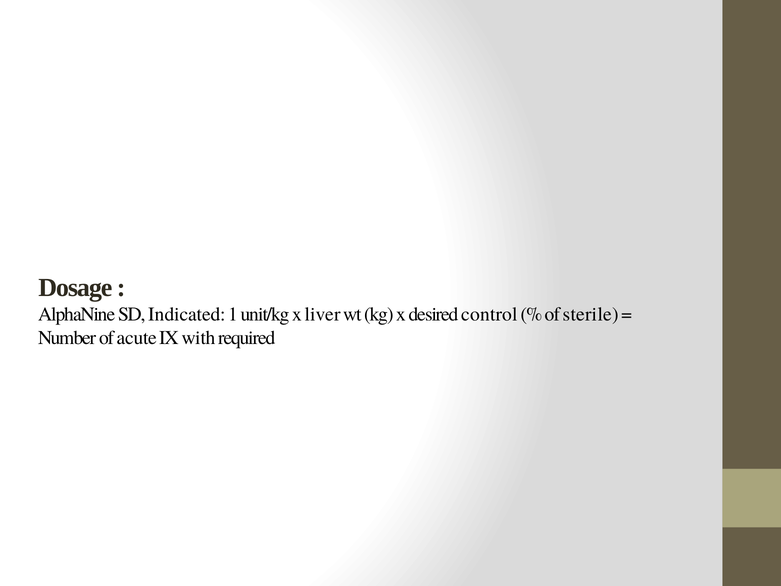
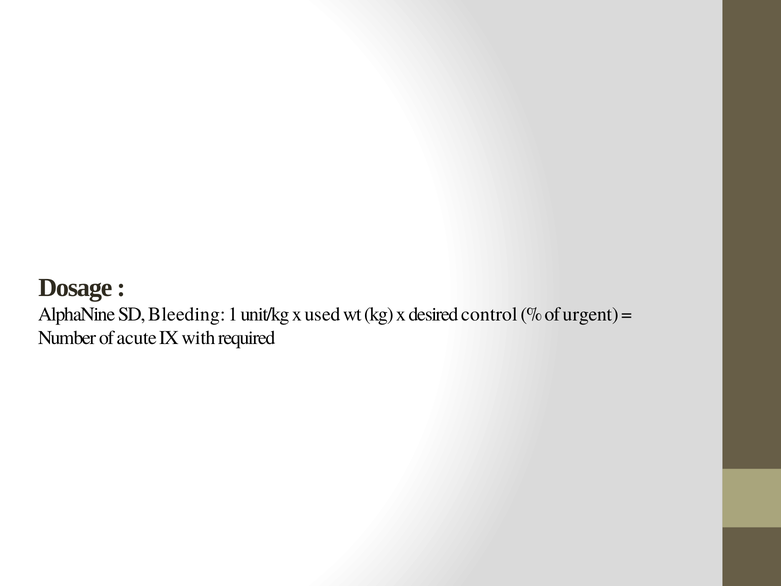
Indicated: Indicated -> Bleeding
liver: liver -> used
sterile: sterile -> urgent
